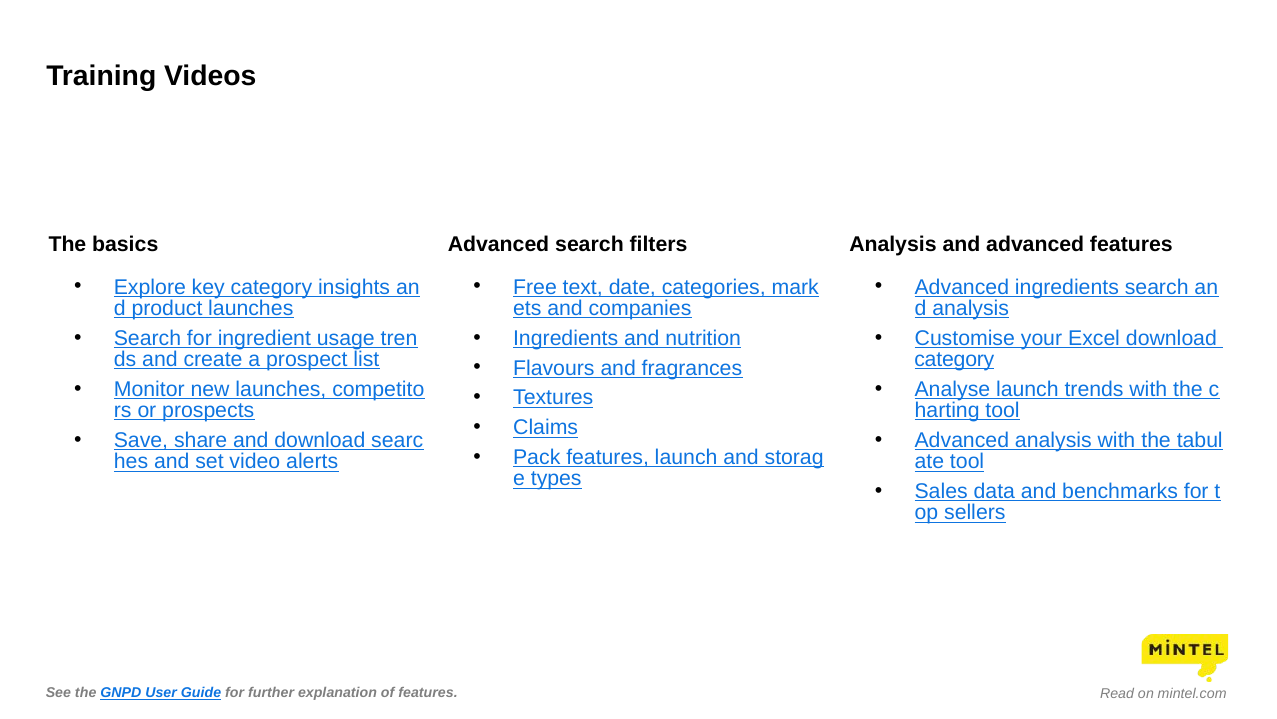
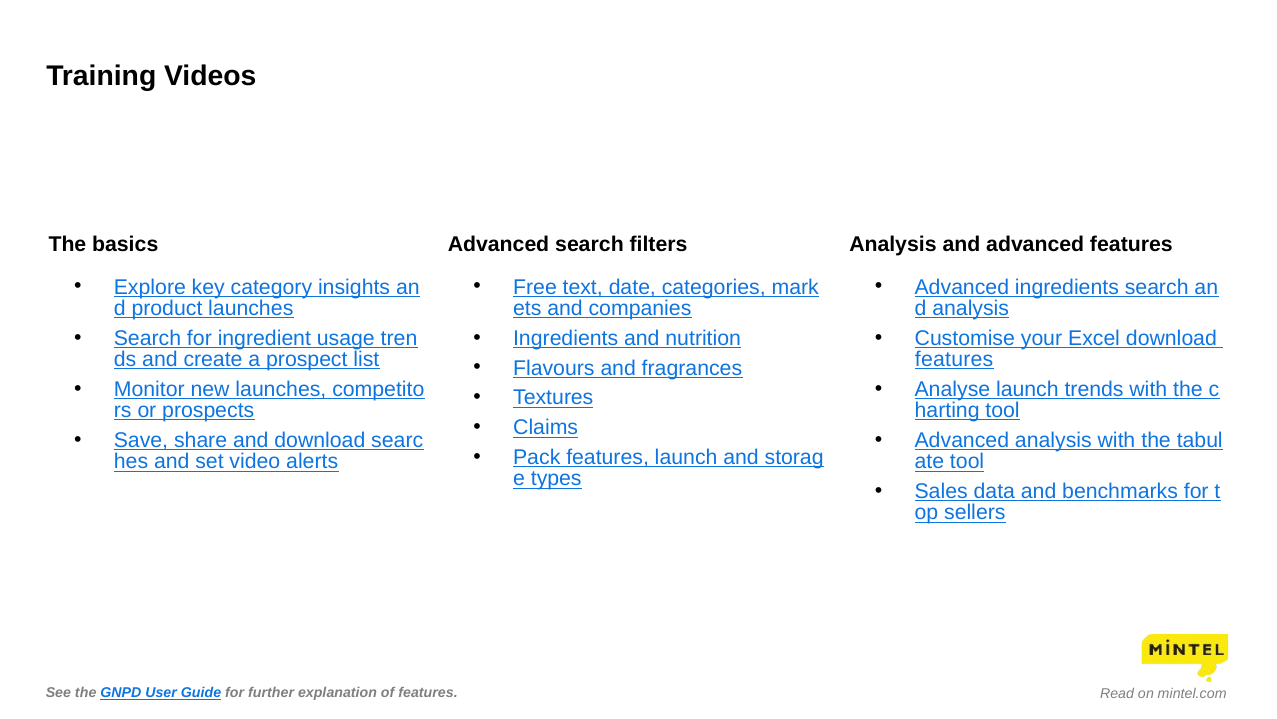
category at (954, 359): category -> features
